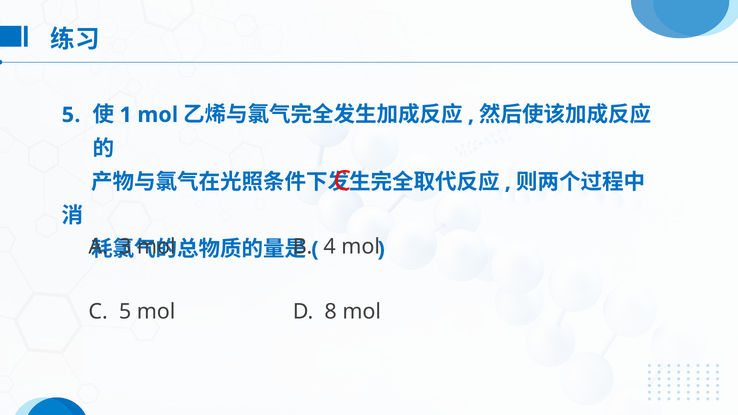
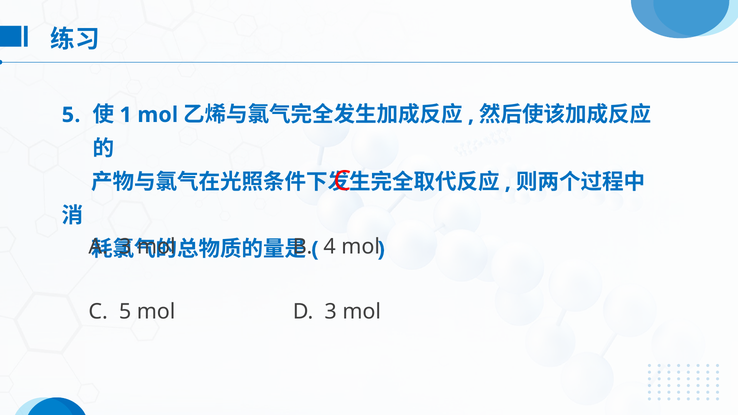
D 8: 8 -> 3
